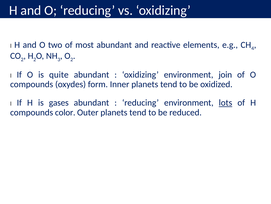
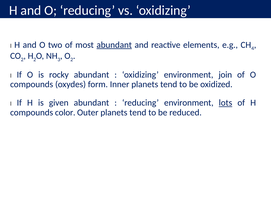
abundant at (114, 45) underline: none -> present
quite: quite -> rocky
gases: gases -> given
